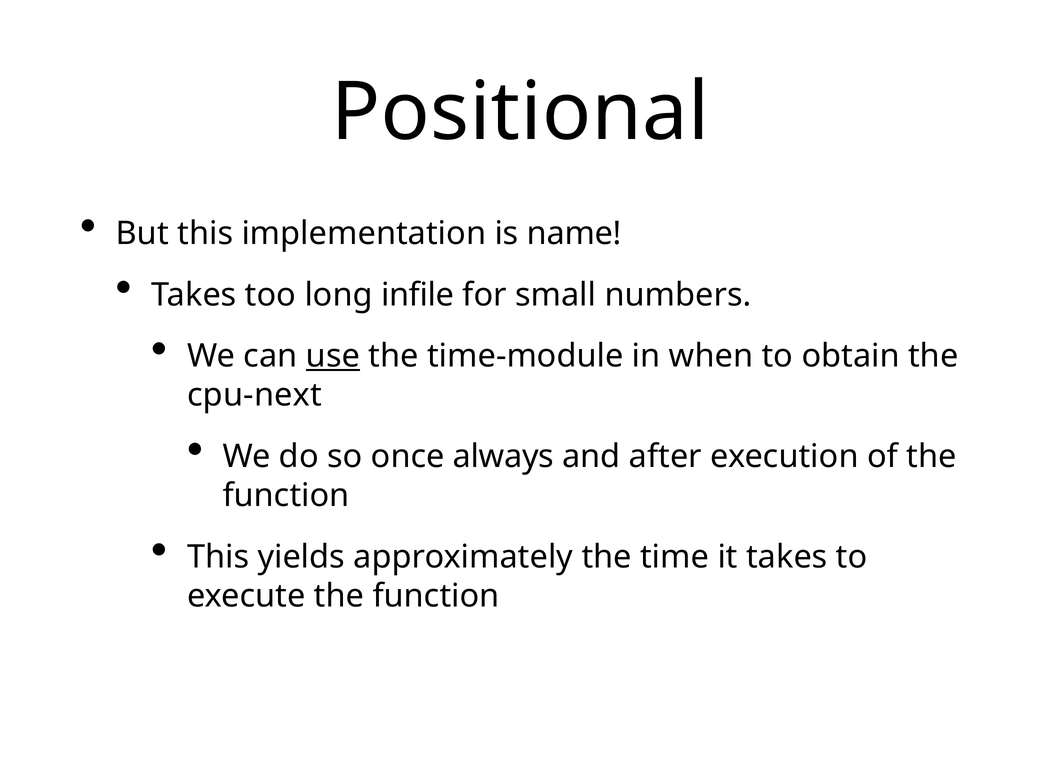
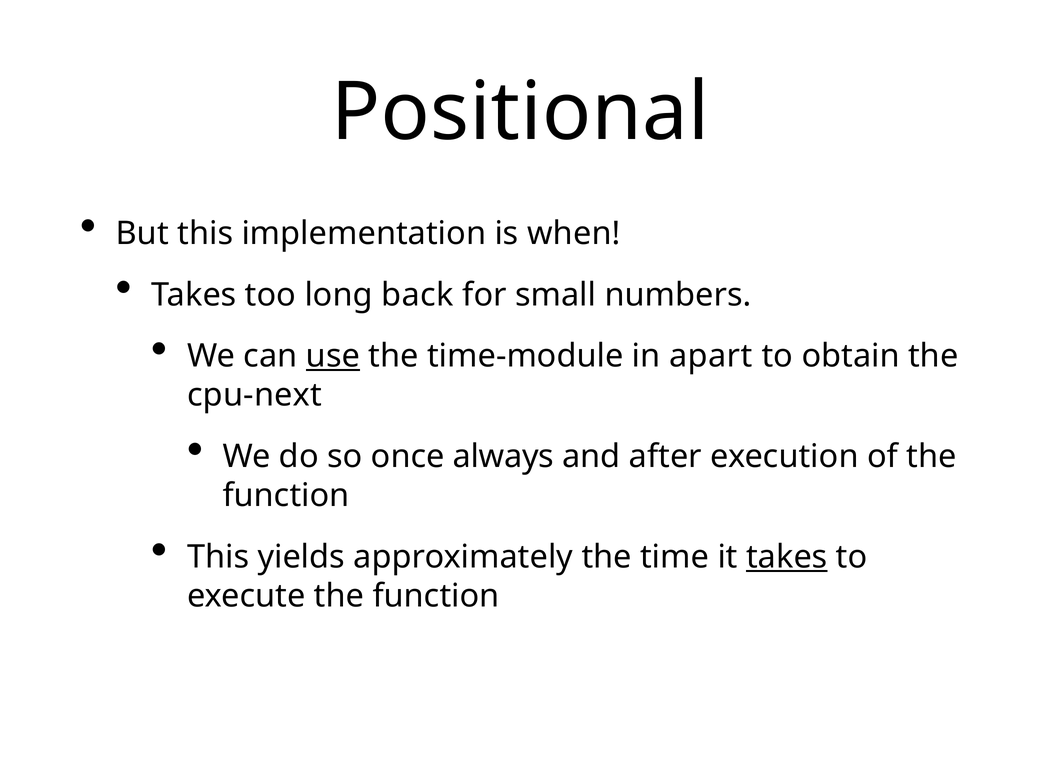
name: name -> when
infile: infile -> back
when: when -> apart
takes at (787, 557) underline: none -> present
